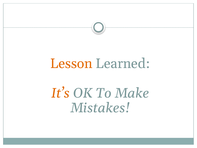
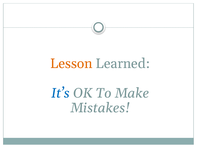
It’s colour: orange -> blue
